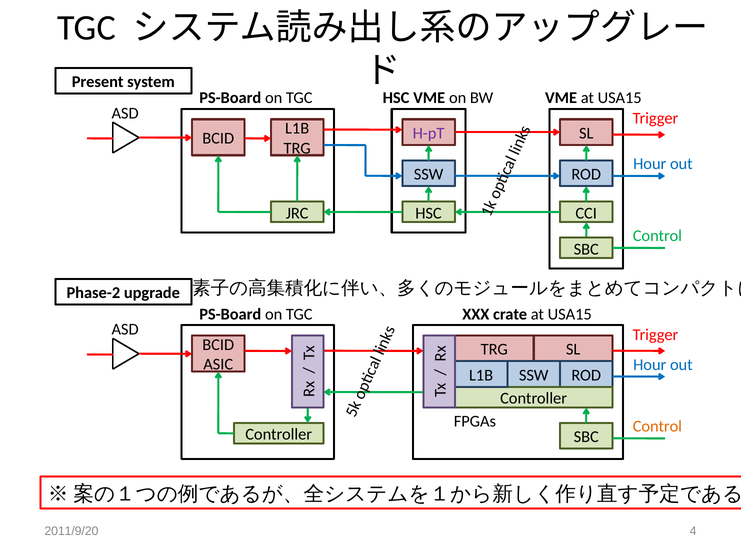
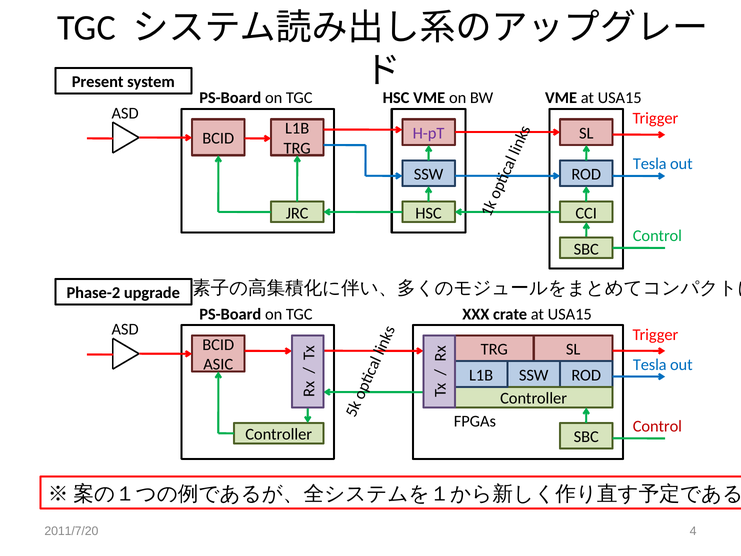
Hour at (650, 164): Hour -> Tesla
Hour at (650, 365): Hour -> Tesla
Control at (657, 426) colour: orange -> red
2011/9/20: 2011/9/20 -> 2011/7/20
